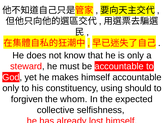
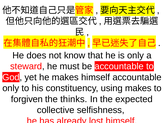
using should: should -> makes
whom: whom -> thinks
